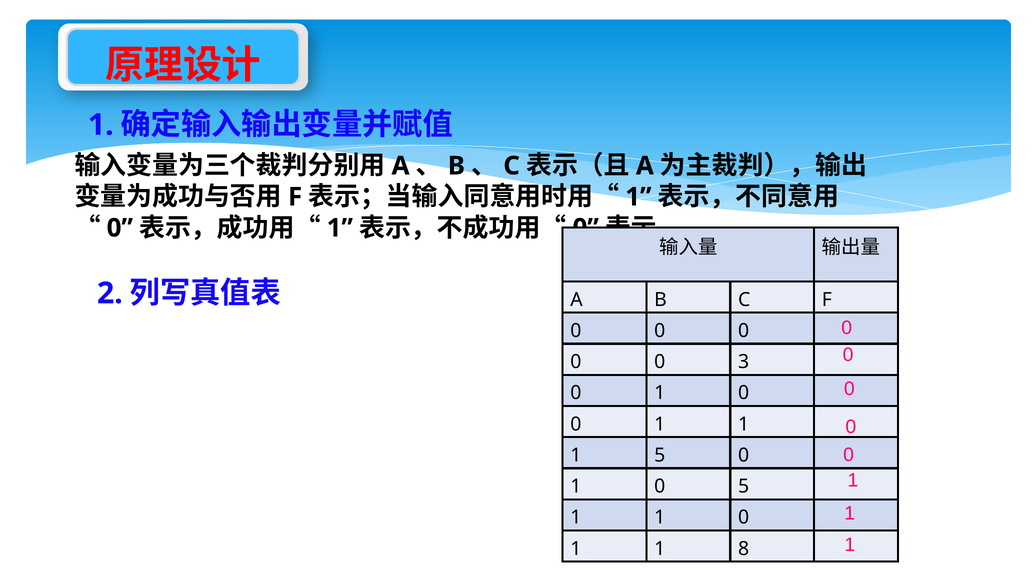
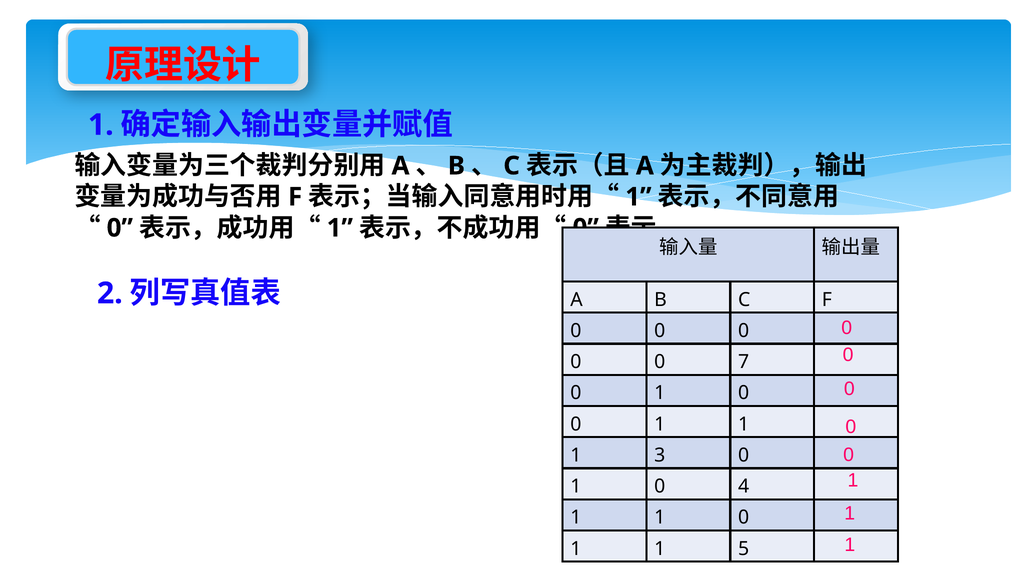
3: 3 -> 7
1 5: 5 -> 3
0 5: 5 -> 4
8: 8 -> 5
